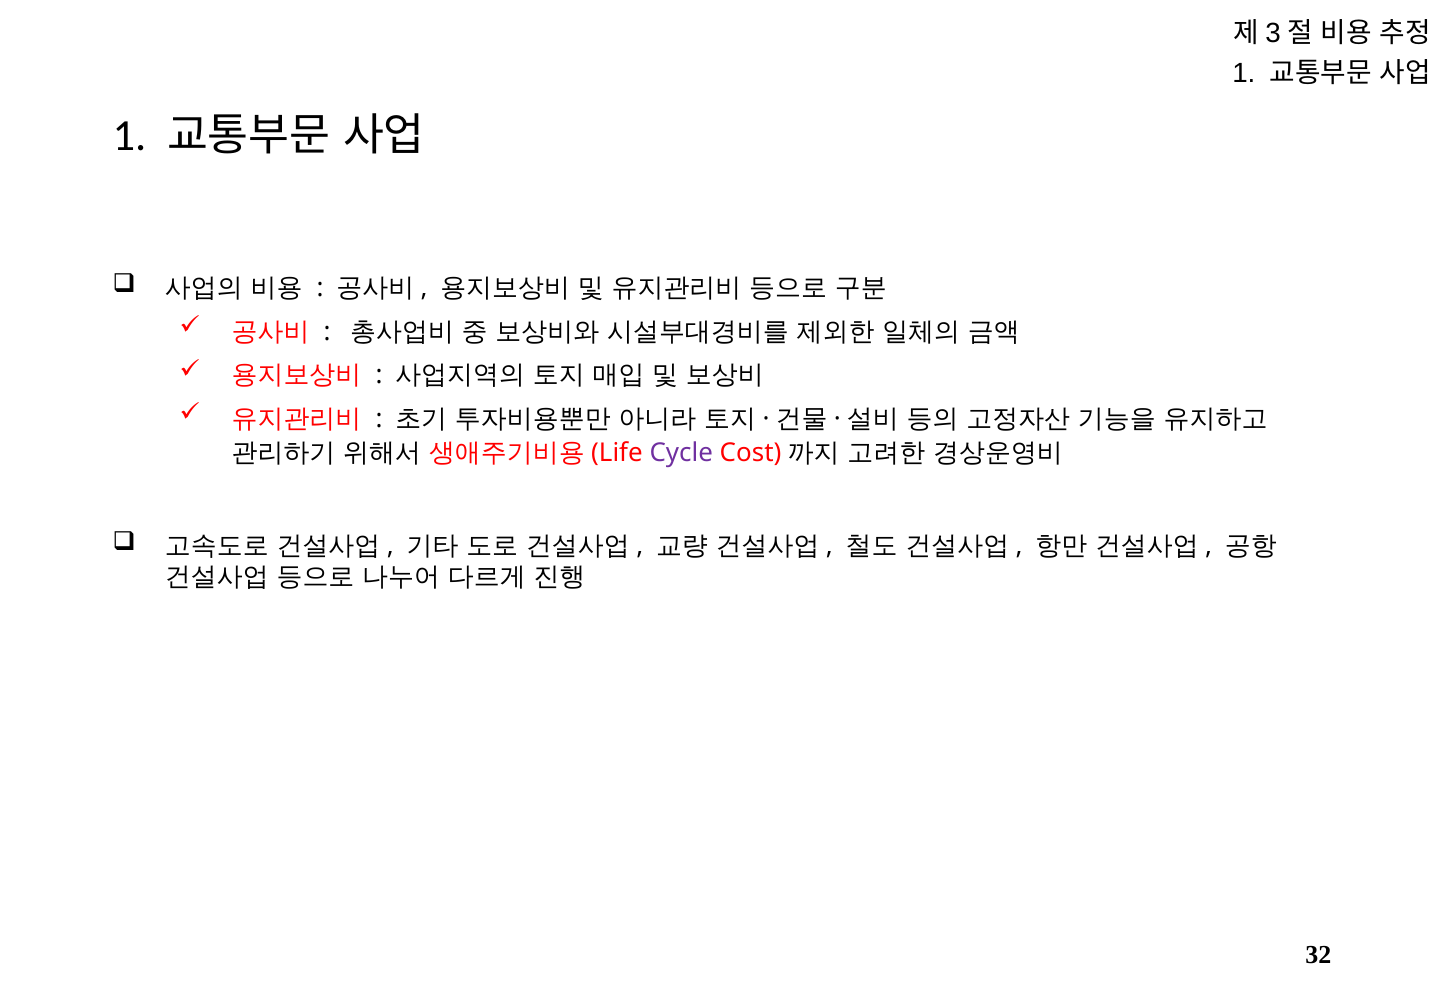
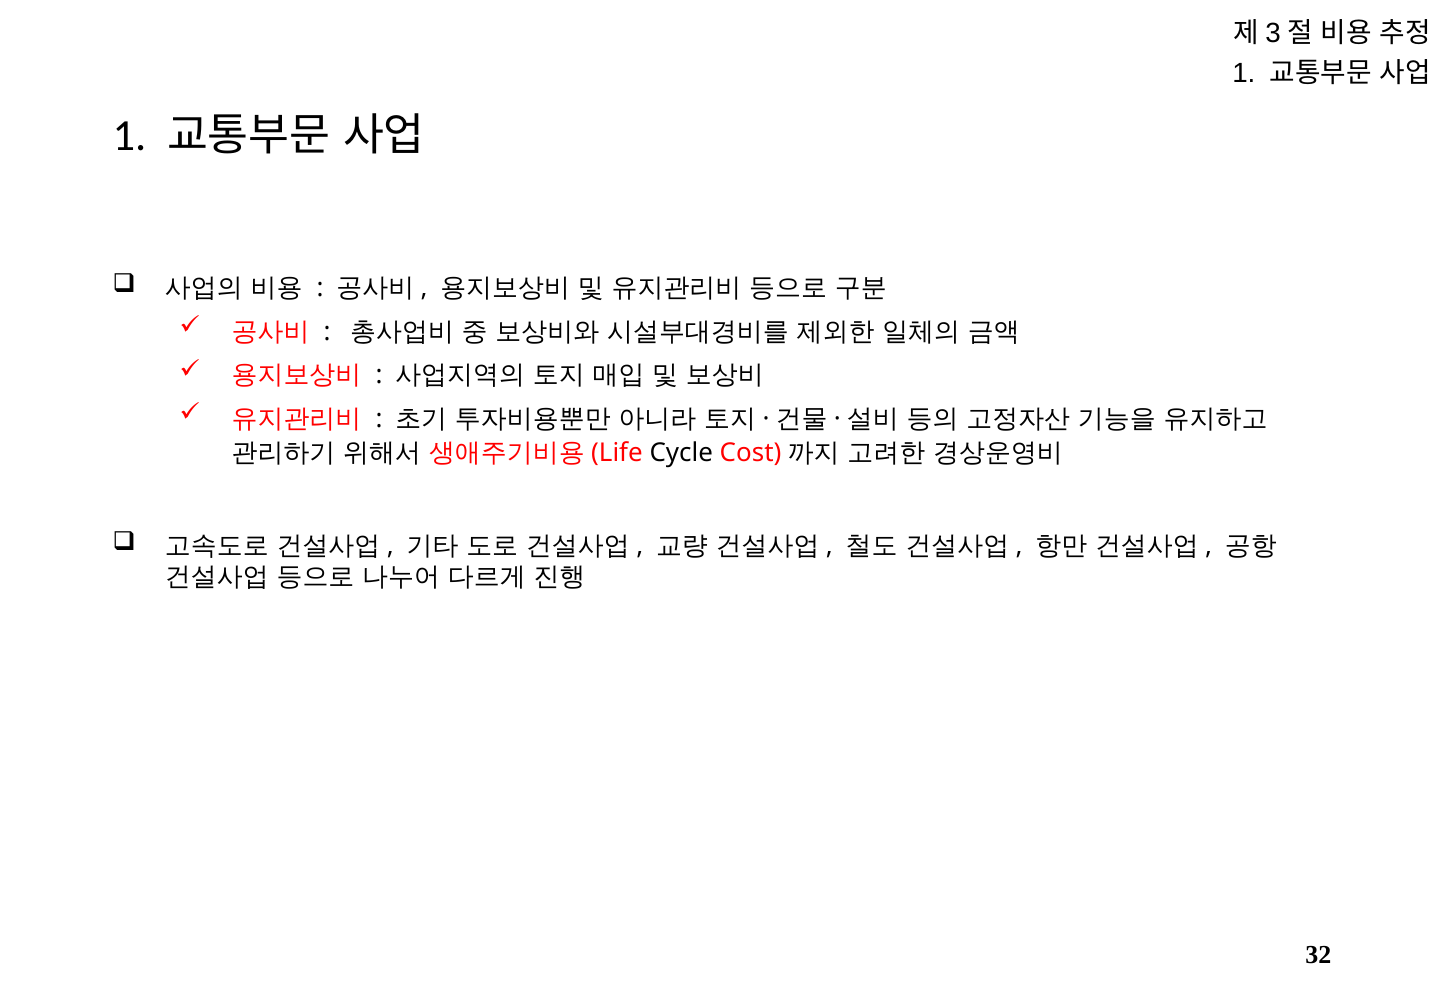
Cycle colour: purple -> black
